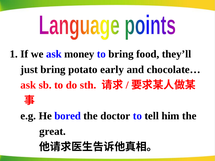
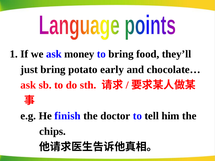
bored: bored -> finish
great: great -> chips
